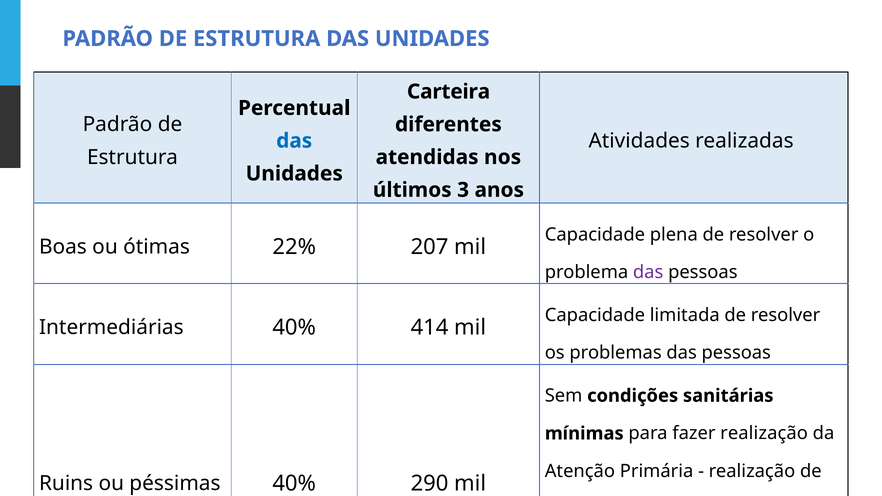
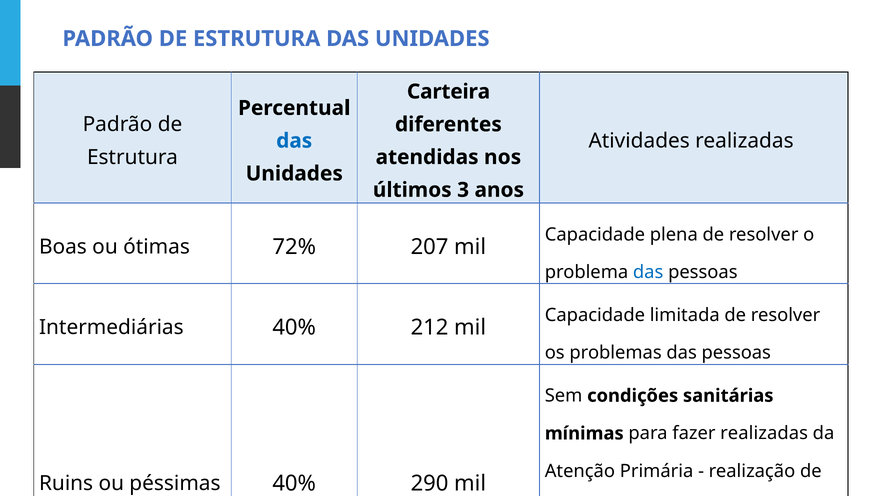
22%: 22% -> 72%
das at (648, 272) colour: purple -> blue
414: 414 -> 212
fazer realização: realização -> realizadas
